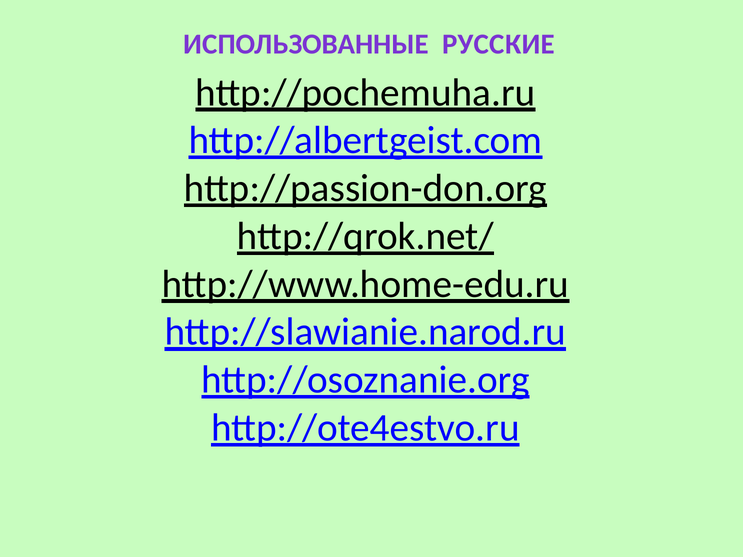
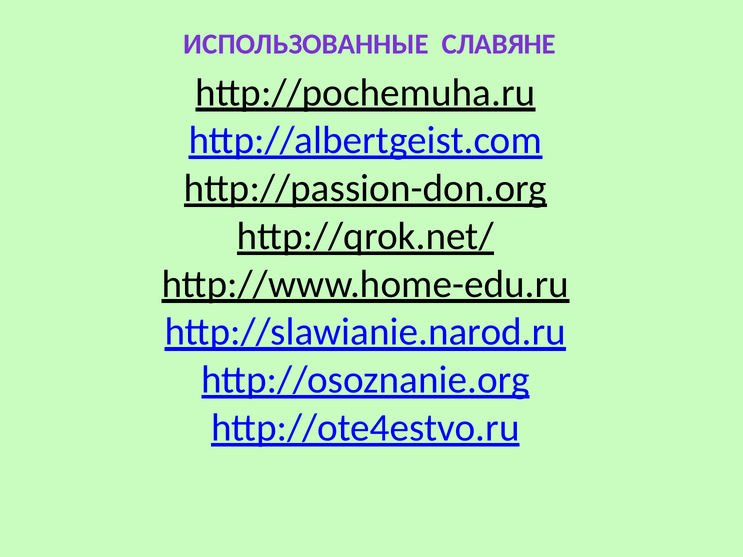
РУССКИЕ: РУССКИЕ -> СЛАВЯНЕ
